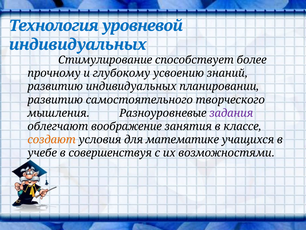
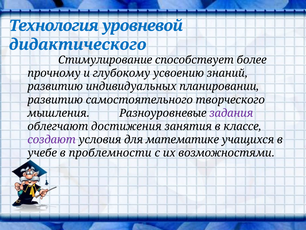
индивидуальных at (78, 44): индивидуальных -> дидактического
воображение: воображение -> достижения
создают colour: orange -> purple
совершенствуя: совершенствуя -> проблемности
